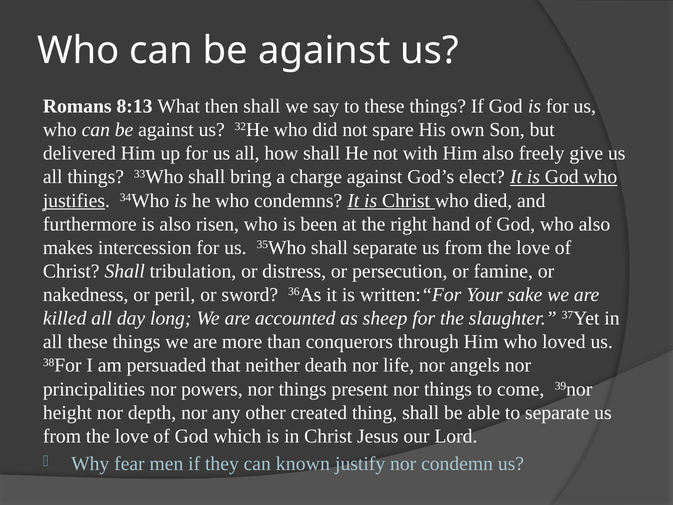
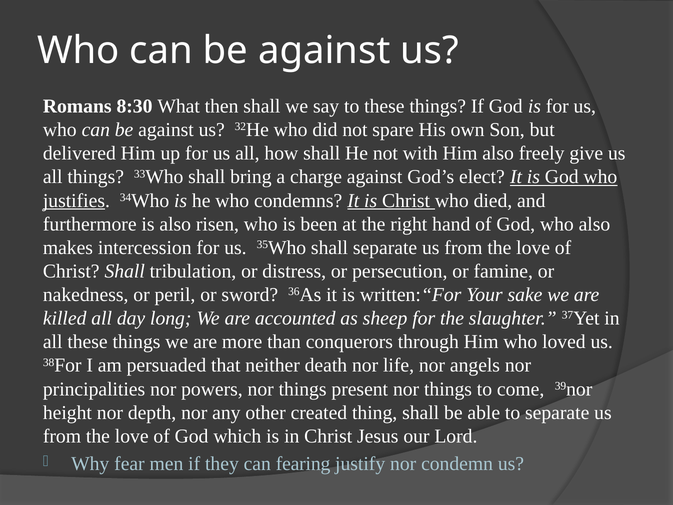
8:13: 8:13 -> 8:30
known: known -> fearing
